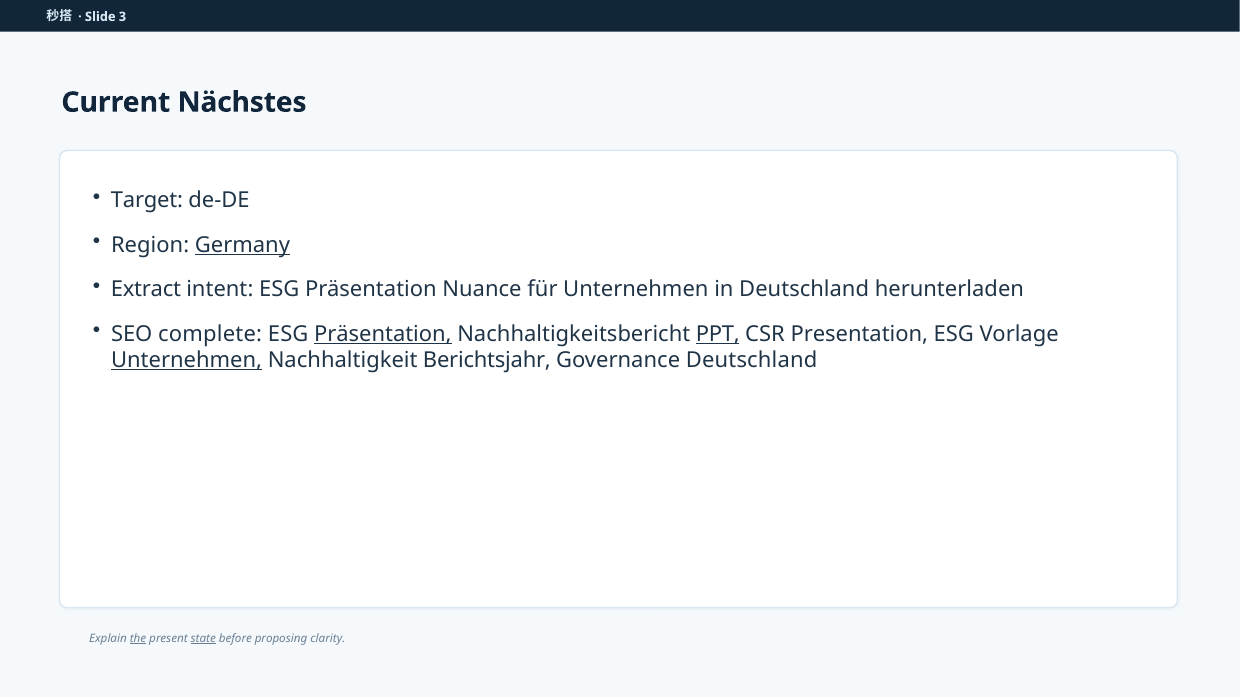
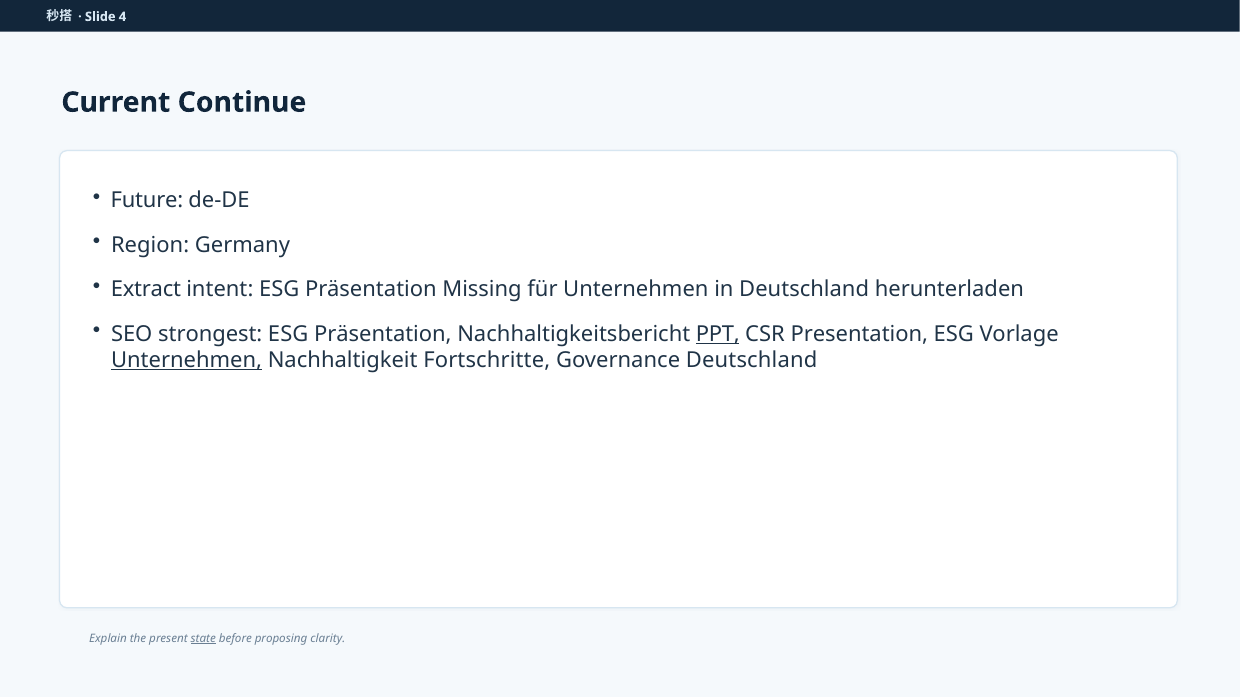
3: 3 -> 4
Nächstes: Nächstes -> Continue
Target: Target -> Future
Germany underline: present -> none
Nuance: Nuance -> Missing
complete: complete -> strongest
Präsentation at (383, 334) underline: present -> none
Berichtsjahr: Berichtsjahr -> Fortschritte
the underline: present -> none
